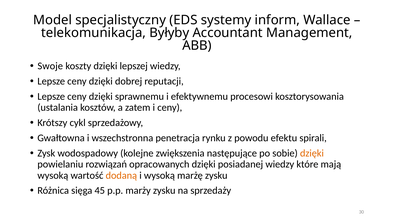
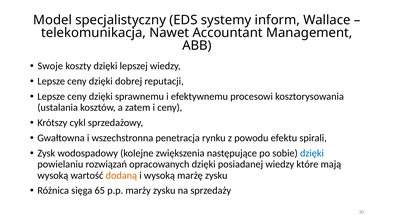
Byłyby: Byłyby -> Nawet
dzięki at (312, 153) colour: orange -> blue
45: 45 -> 65
